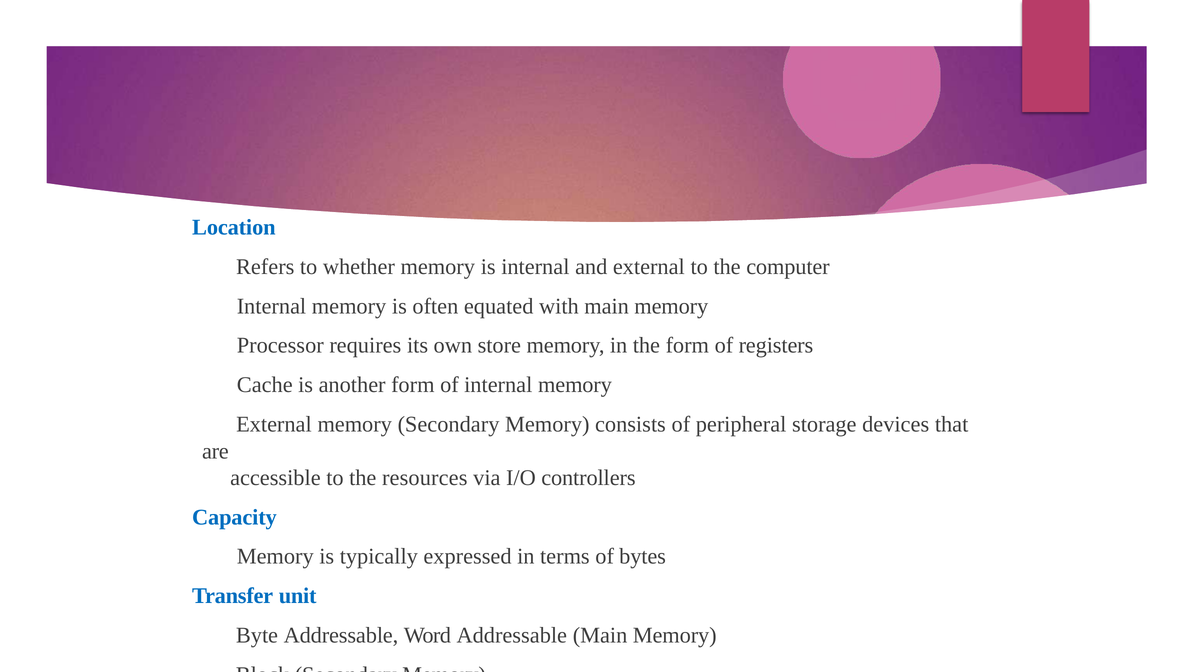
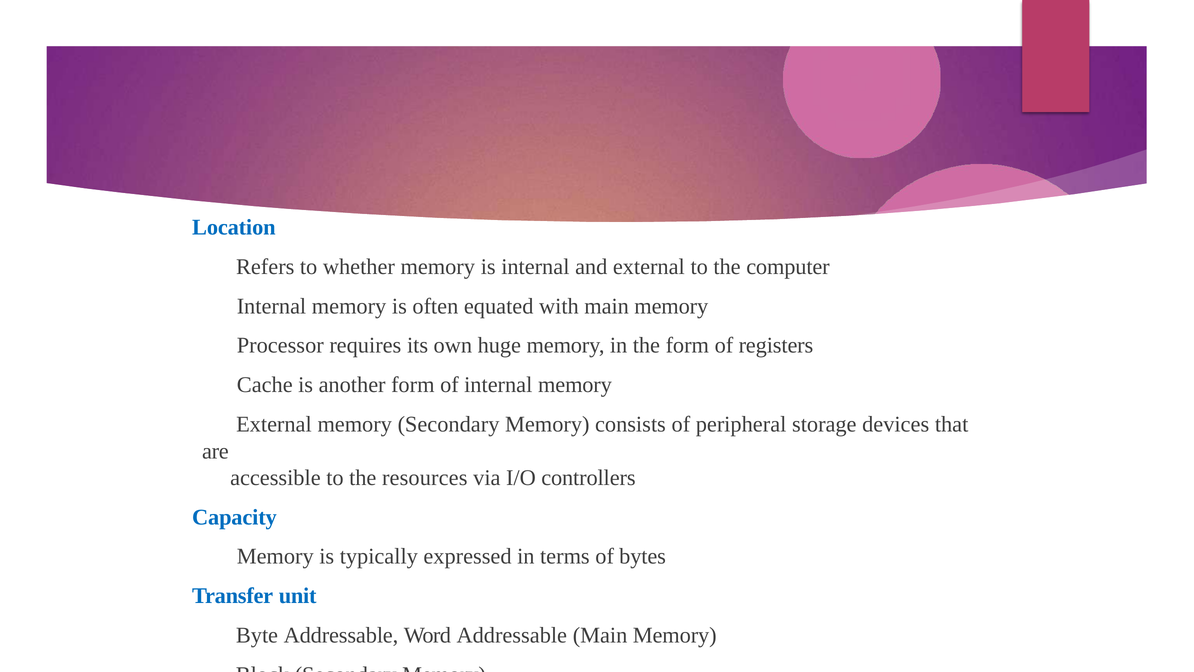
store: store -> huge
